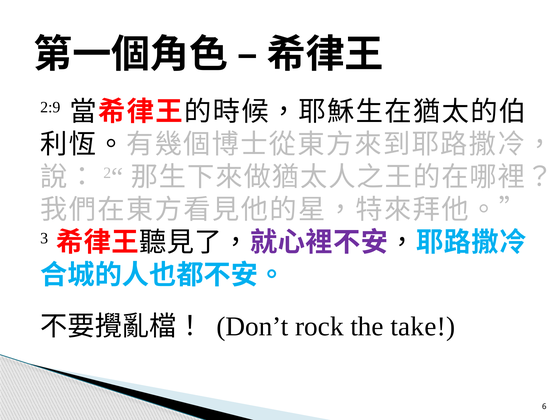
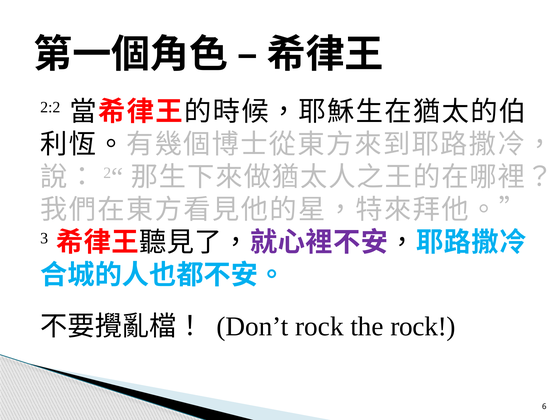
2:9: 2:9 -> 2:2
the take: take -> rock
